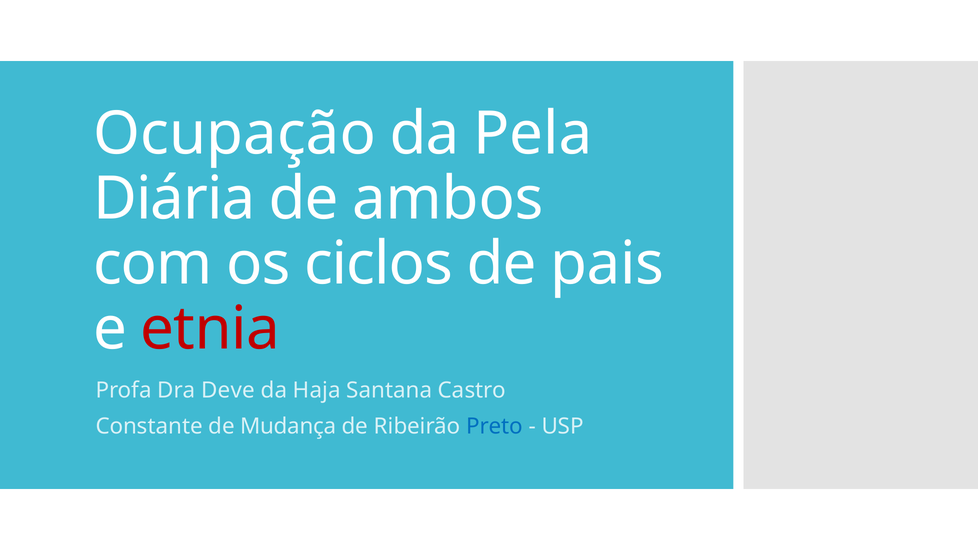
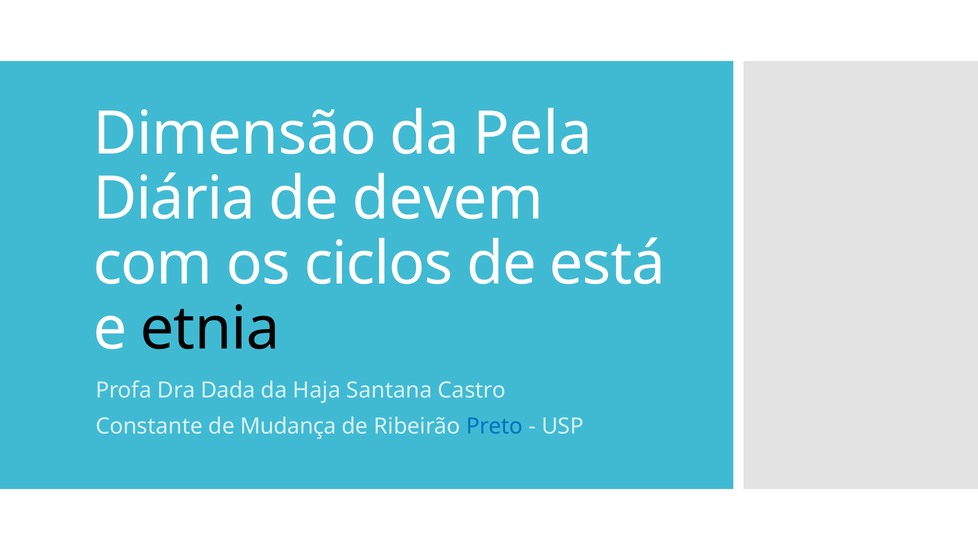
Ocupação: Ocupação -> Dimensão
ambos: ambos -> devem
pais: pais -> está
etnia colour: red -> black
Deve: Deve -> Dada
